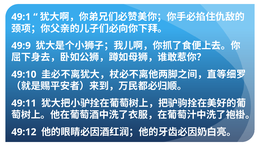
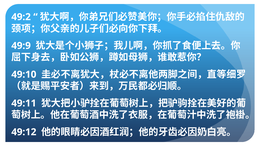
49:1: 49:1 -> 49:2
